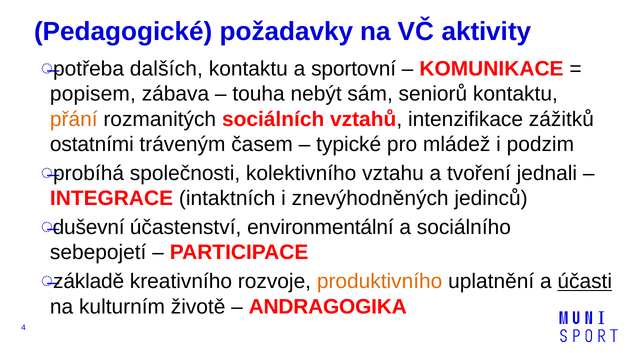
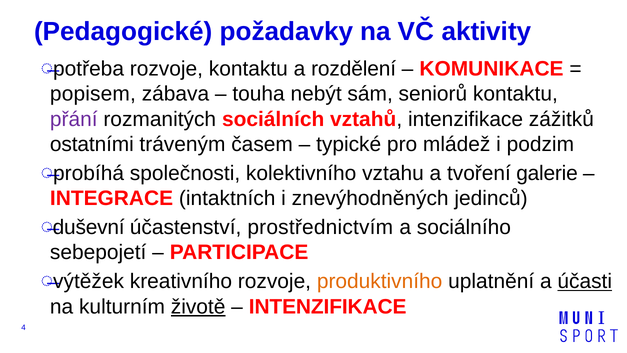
potřeba dalších: dalších -> rozvoje
sportovní: sportovní -> rozdělení
přání colour: orange -> purple
jednali: jednali -> galerie
environmentální: environmentální -> prostřednictvím
základě: základě -> výtěžek
životě underline: none -> present
ANDRAGOGIKA at (328, 306): ANDRAGOGIKA -> INTENZIFIKACE
